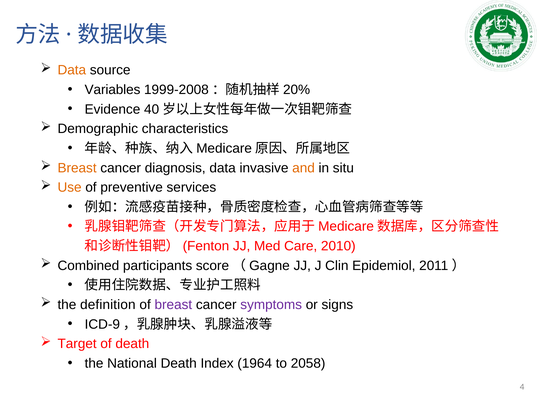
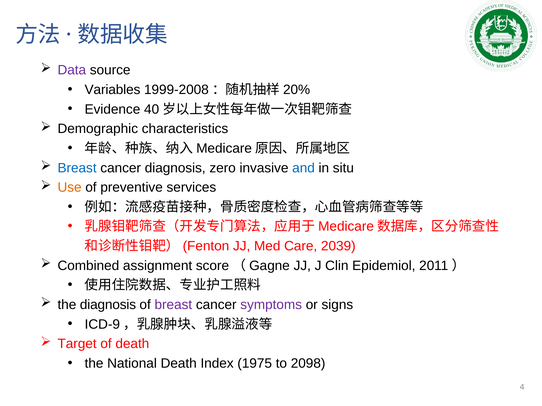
Data at (72, 70) colour: orange -> purple
Breast at (77, 168) colour: orange -> blue
diagnosis data: data -> zero
and colour: orange -> blue
2010: 2010 -> 2039
participants: participants -> assignment
the definition: definition -> diagnosis
1964: 1964 -> 1975
2058: 2058 -> 2098
